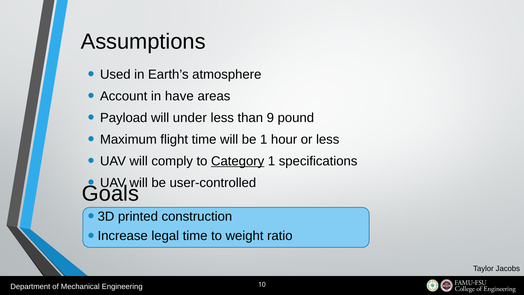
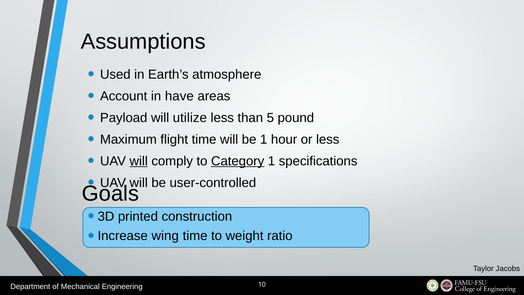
under: under -> utilize
9: 9 -> 5
will at (139, 161) underline: none -> present
legal: legal -> wing
